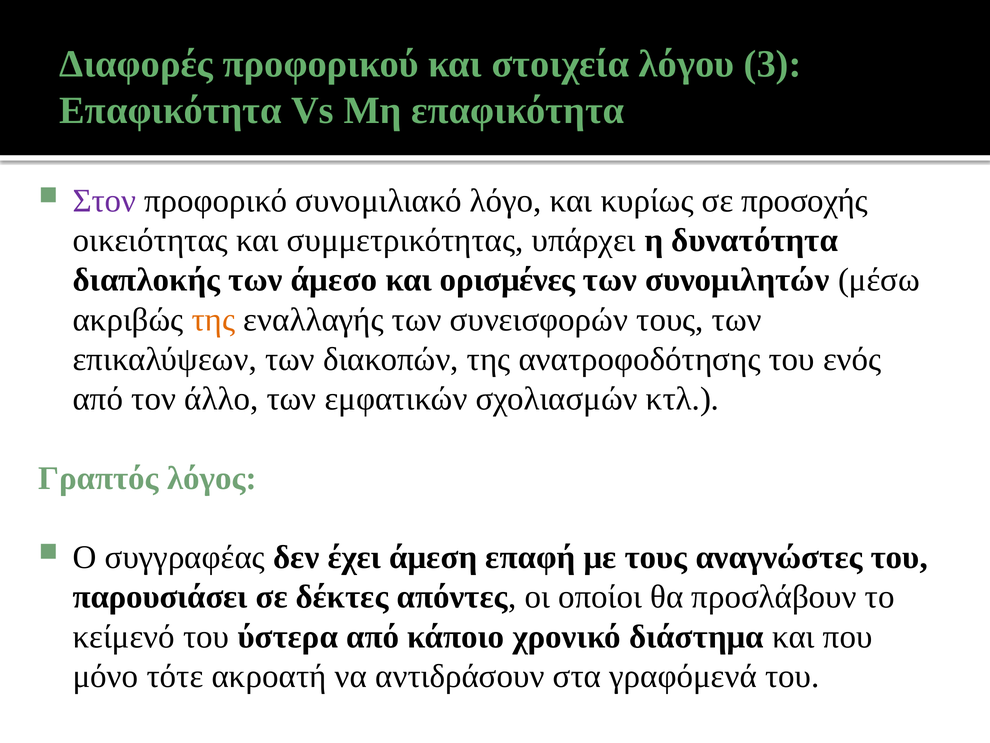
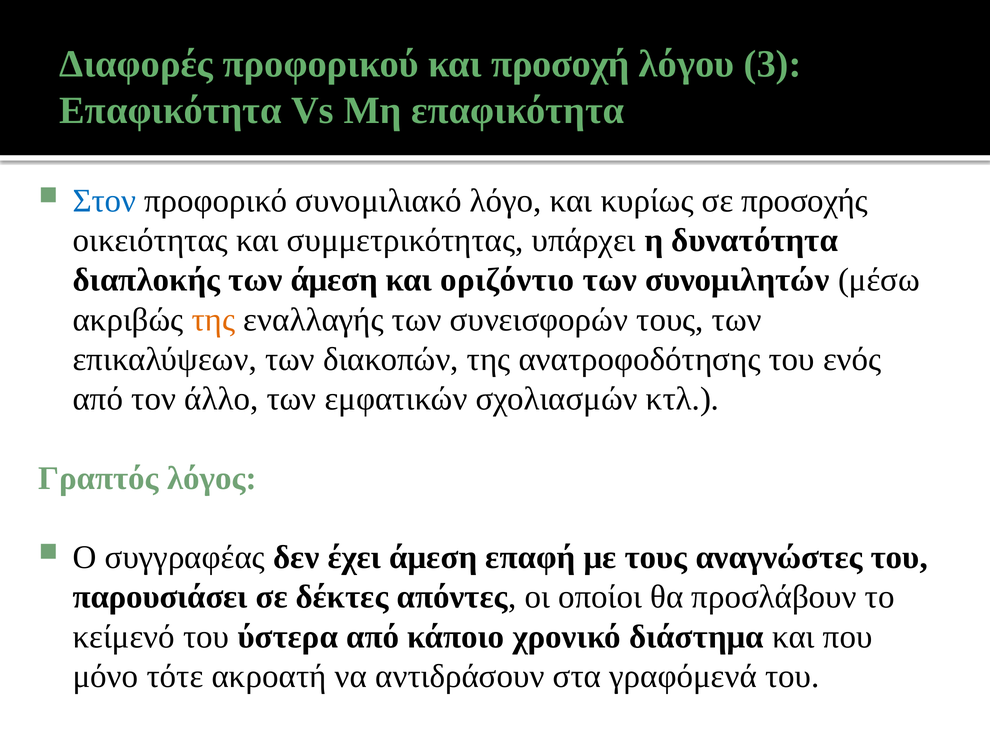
στοιχεία: στοιχεία -> προσοχή
Στον colour: purple -> blue
των άμεσο: άμεσο -> άμεση
ορισμένες: ορισμένες -> οριζόντιο
